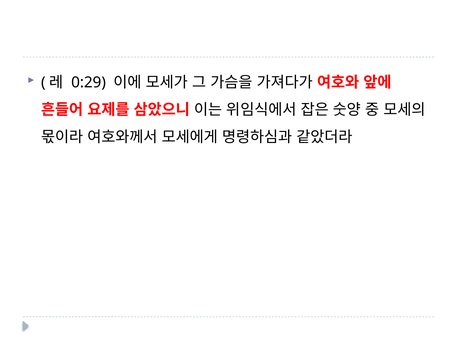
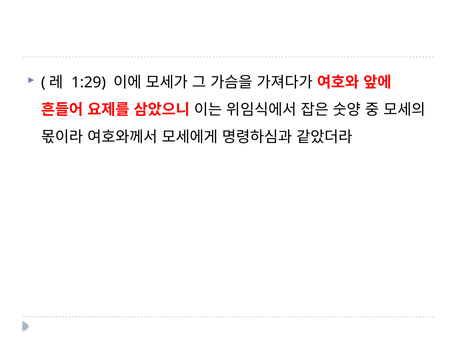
0:29: 0:29 -> 1:29
